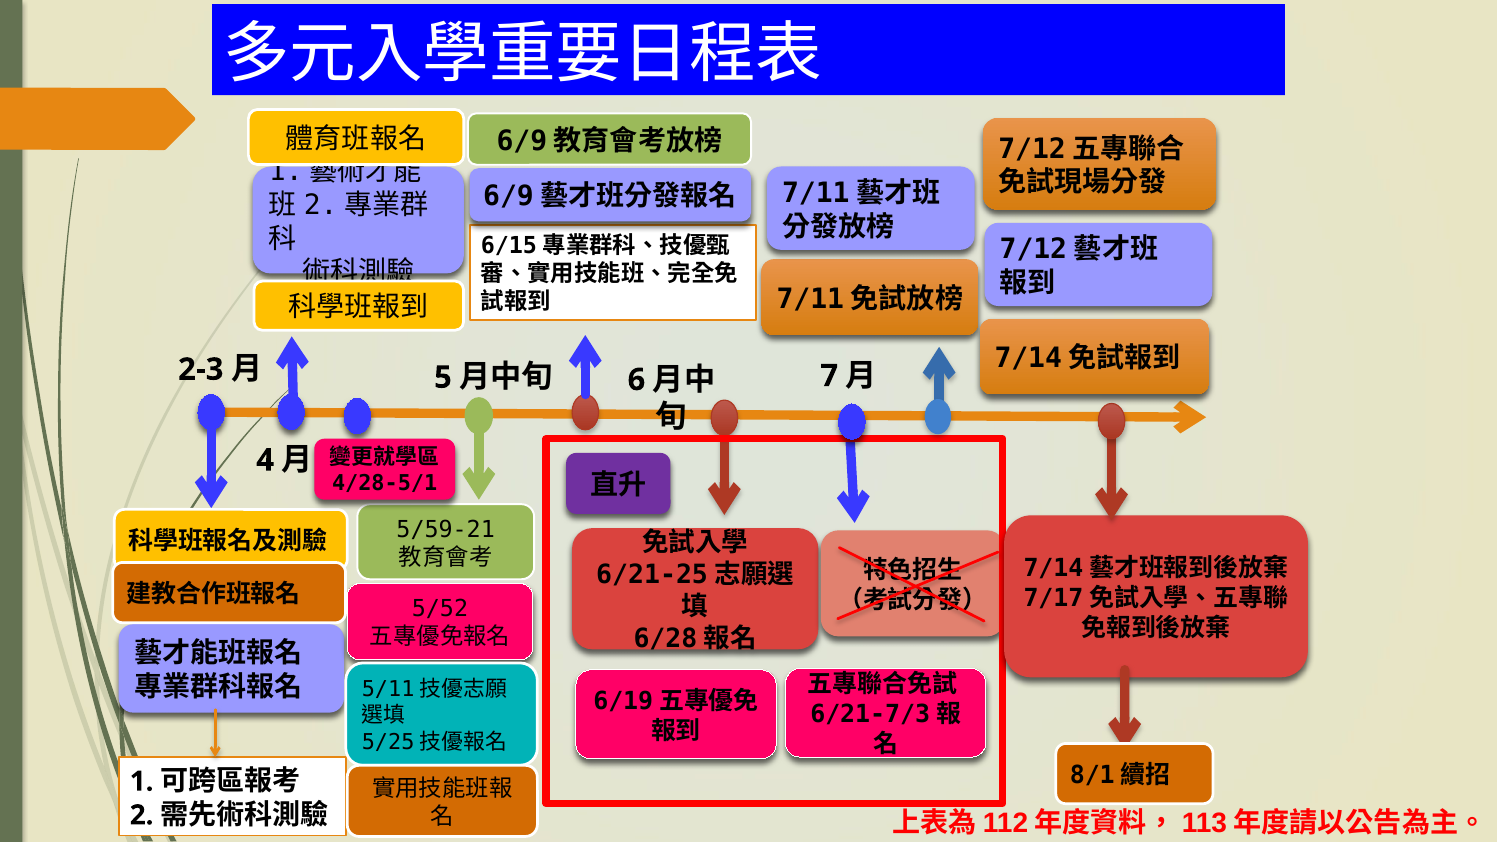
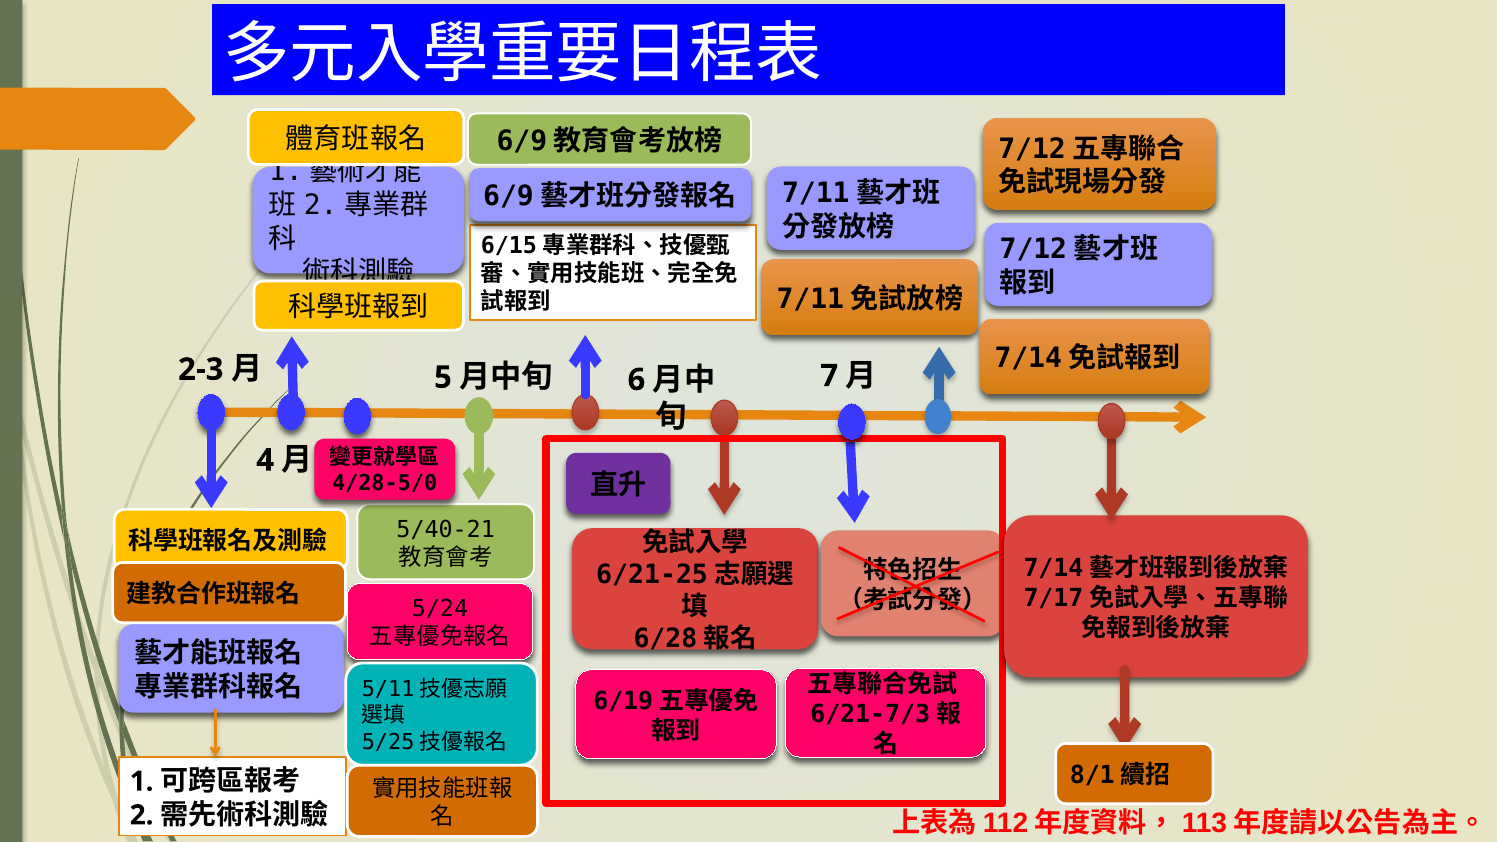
4/28-5/1: 4/28-5/1 -> 4/28-5/0
5/59-21: 5/59-21 -> 5/40-21
5/52: 5/52 -> 5/24
